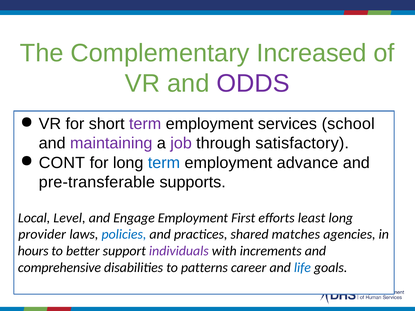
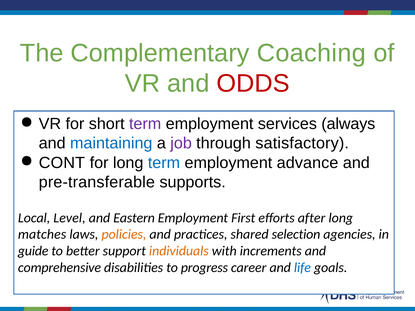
Increased: Increased -> Coaching
ODDS colour: purple -> red
school: school -> always
maintaining colour: purple -> blue
Engage: Engage -> Eastern
least: least -> after
provider: provider -> matches
policies colour: blue -> orange
matches: matches -> selection
hours: hours -> guide
individuals colour: purple -> orange
patterns: patterns -> progress
